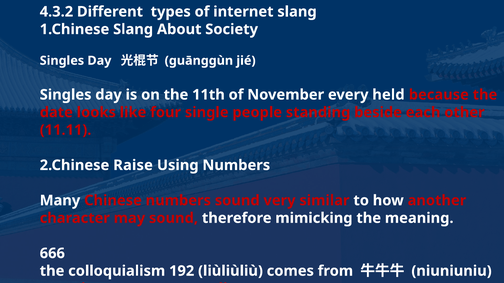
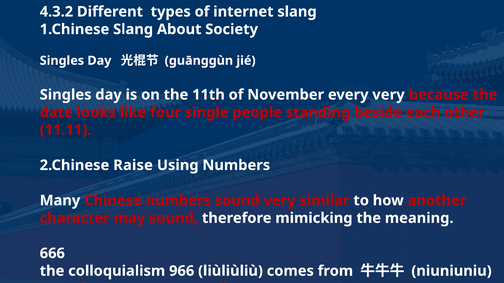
every held: held -> very
192: 192 -> 966
